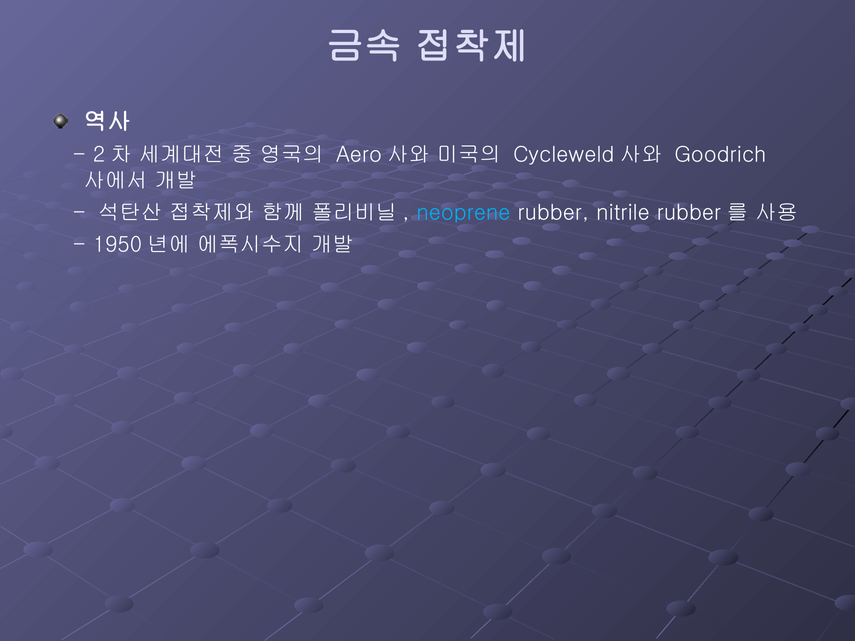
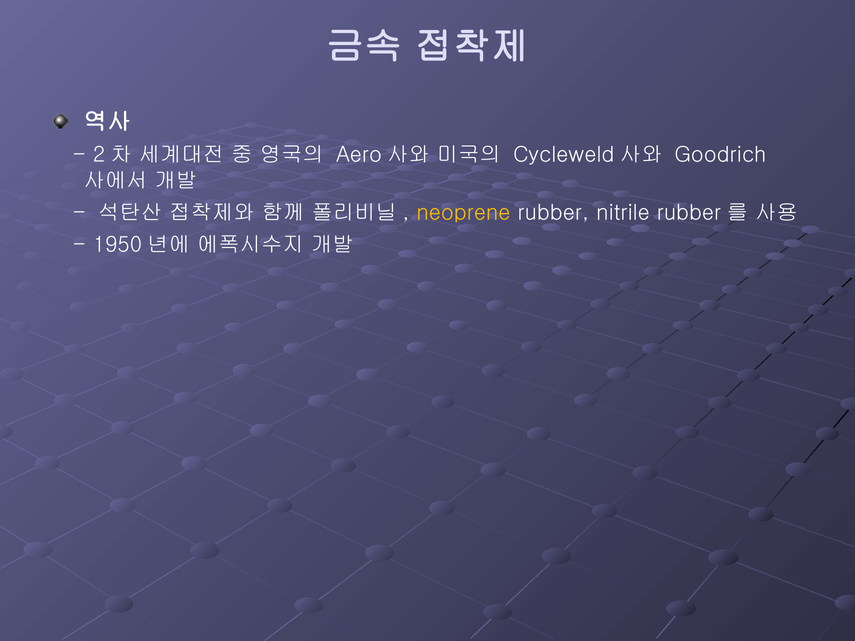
neoprene colour: light blue -> yellow
